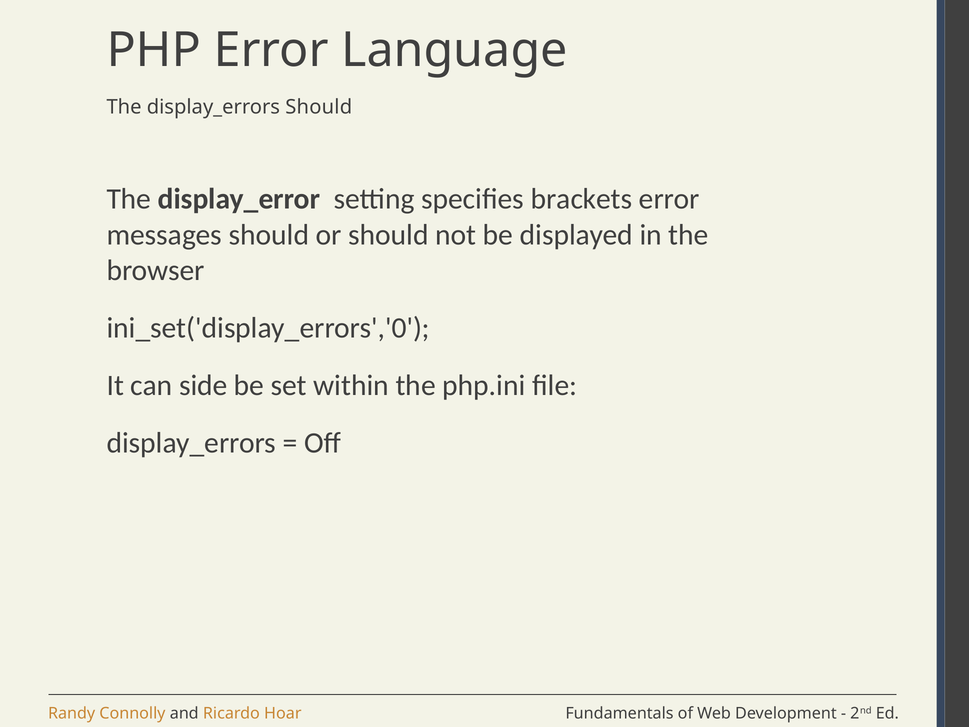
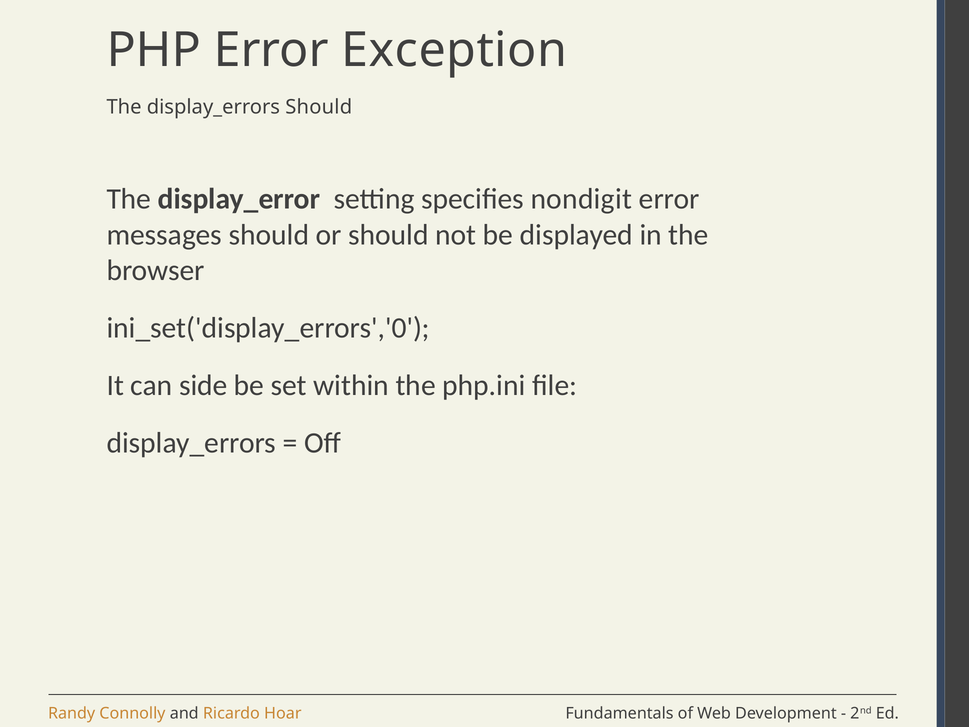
Language: Language -> Exception
brackets: brackets -> nondigit
